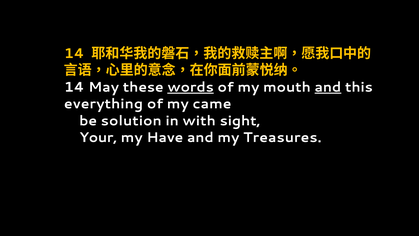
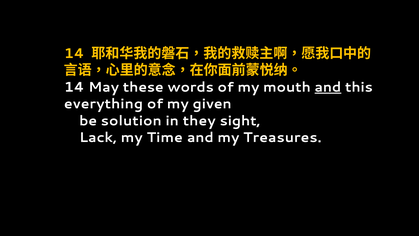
words underline: present -> none
came: came -> given
with: with -> they
Your: Your -> Lack
Have: Have -> Time
